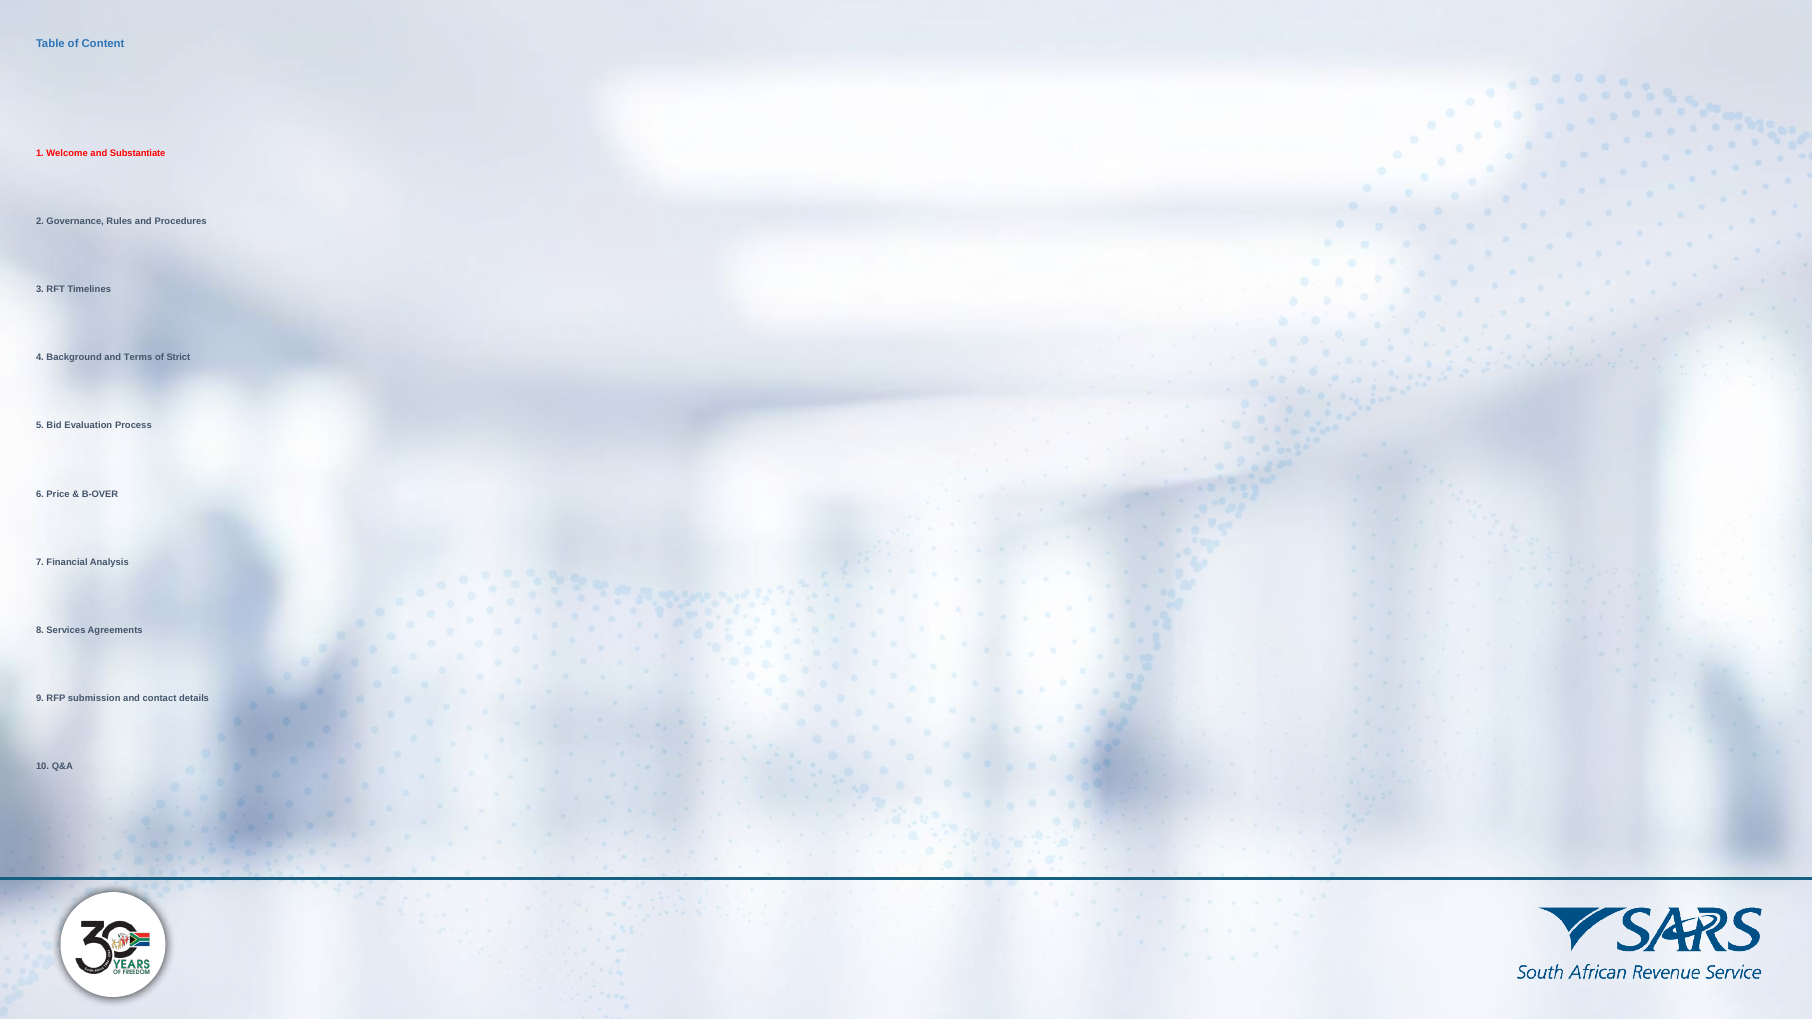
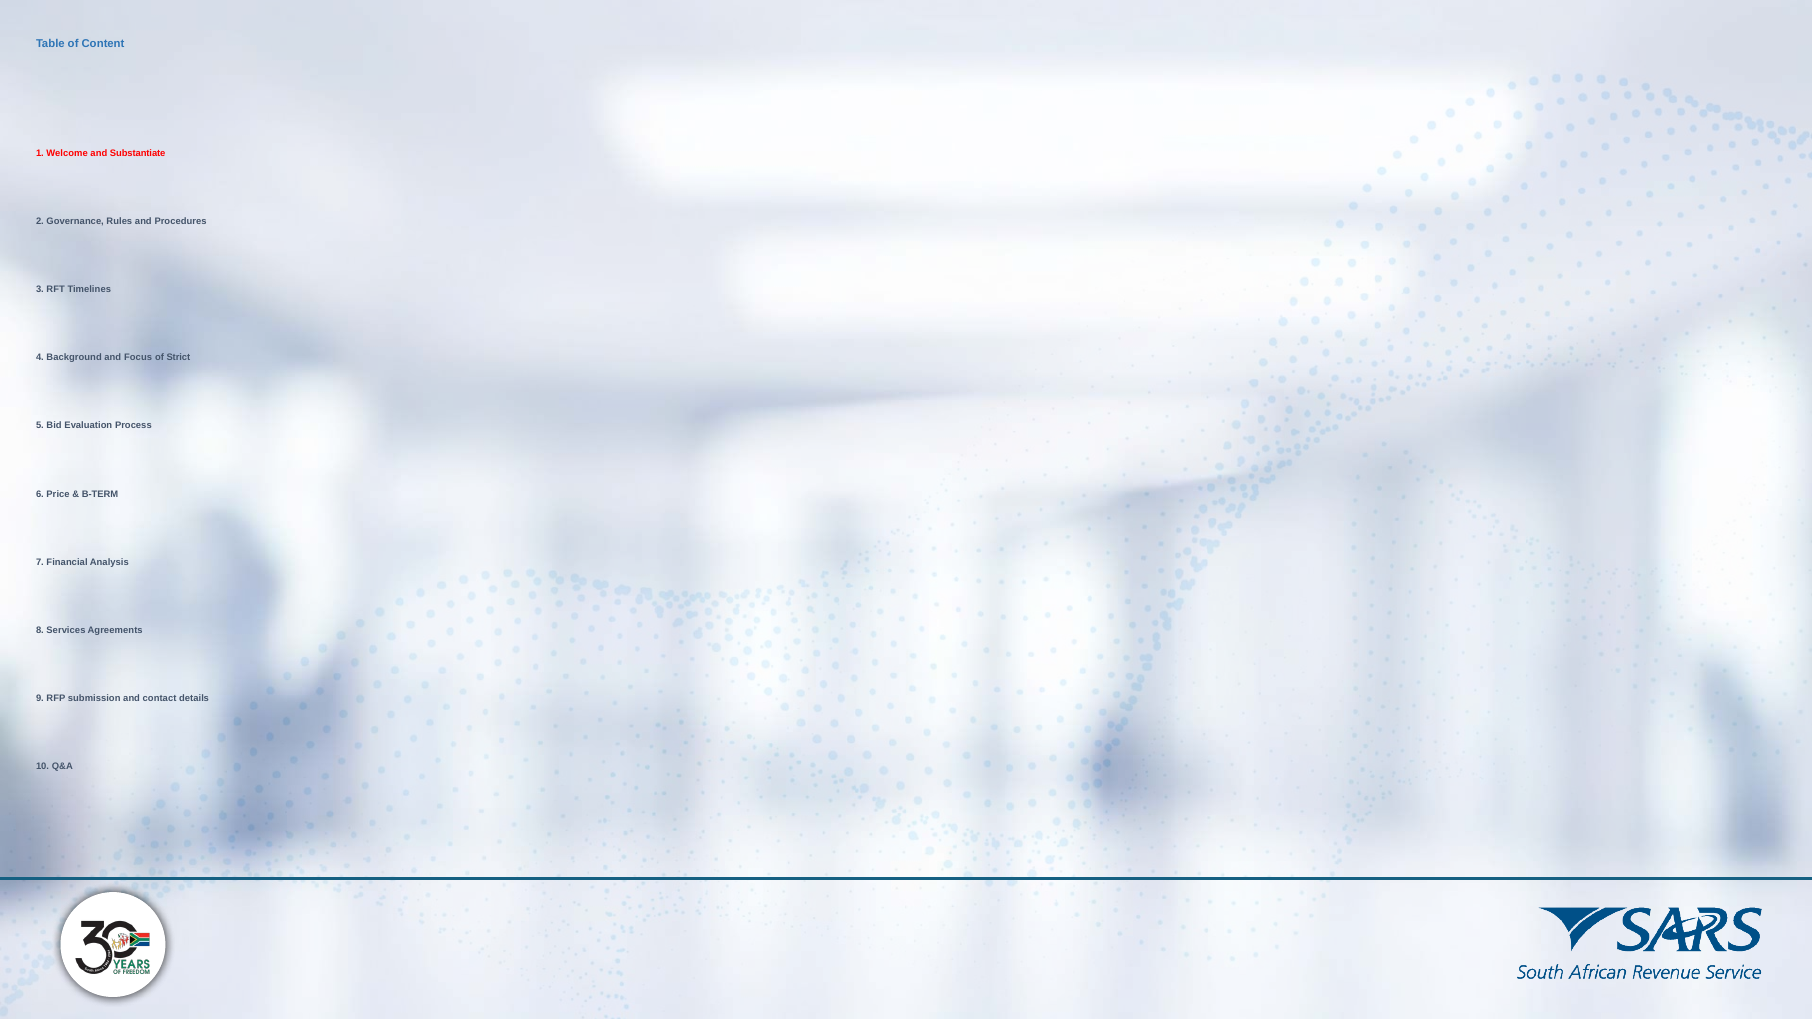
Terms: Terms -> Focus
B-OVER: B-OVER -> B-TERM
